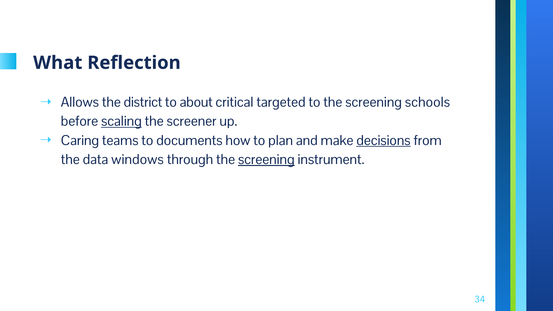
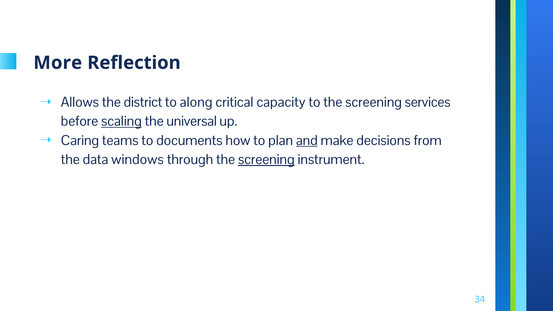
What: What -> More
about: about -> along
targeted: targeted -> capacity
schools: schools -> services
screener: screener -> universal
and underline: none -> present
decisions underline: present -> none
